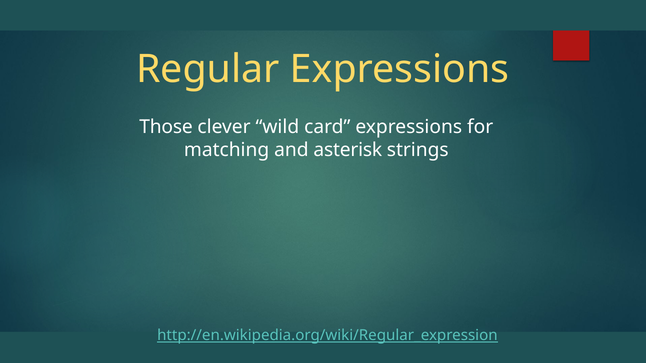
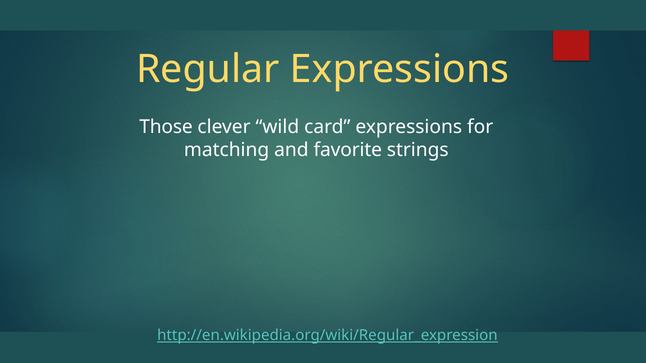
asterisk: asterisk -> favorite
